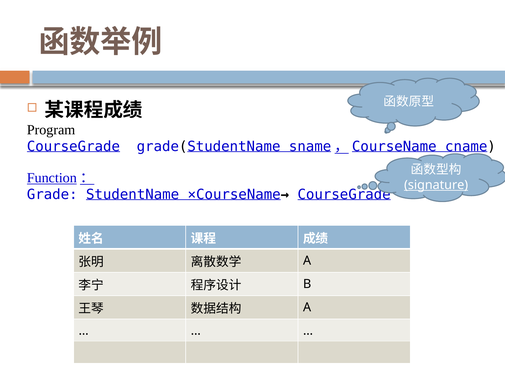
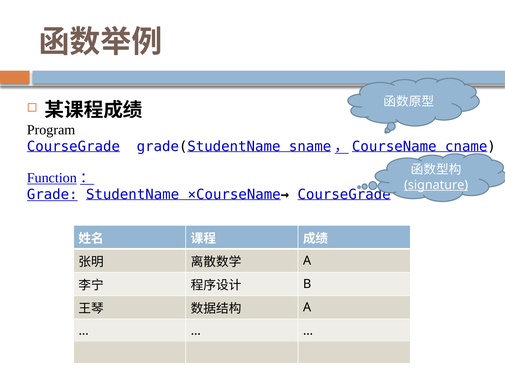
Grade underline: none -> present
